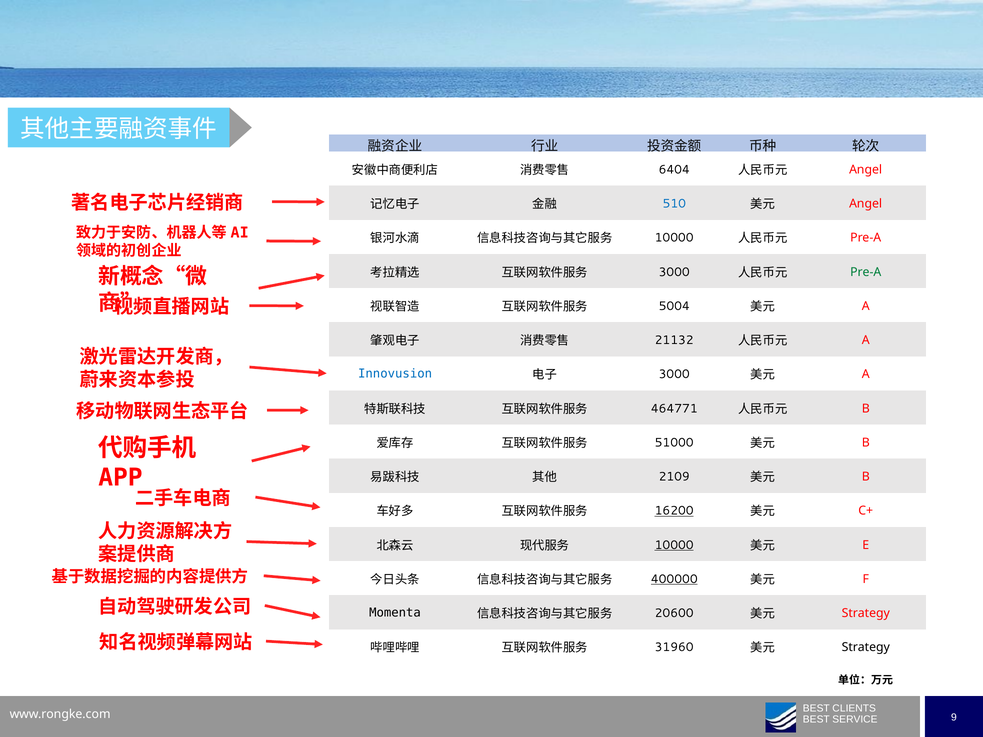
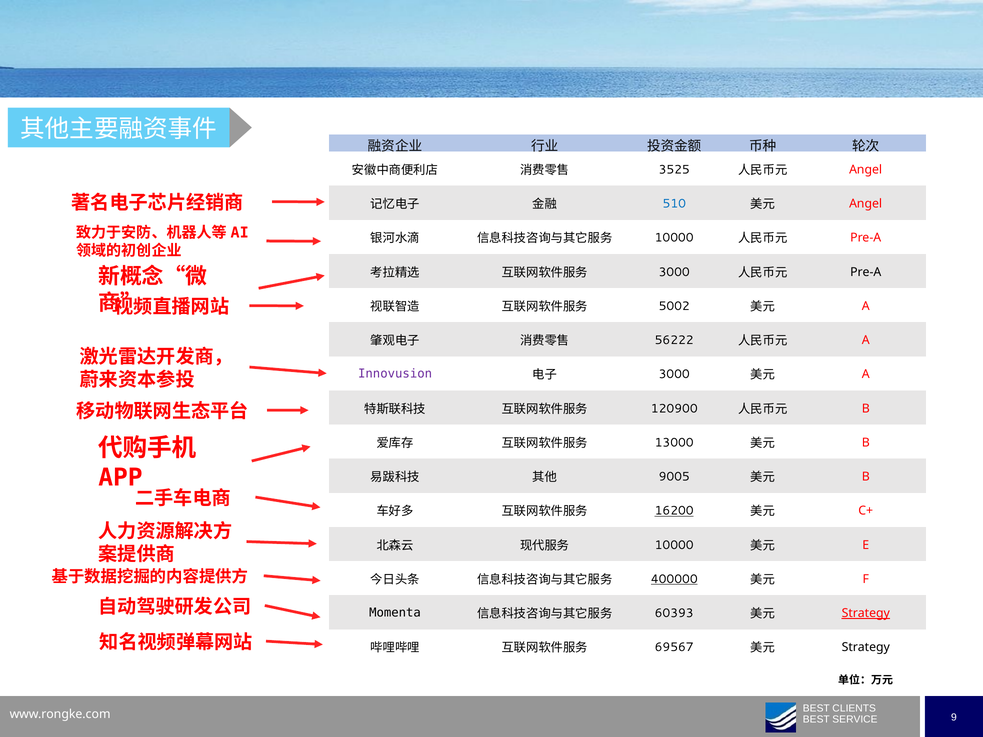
6404: 6404 -> 3525
Pre-A at (866, 272) colour: green -> black
5004: 5004 -> 5002
21132: 21132 -> 56222
Innovusion colour: blue -> purple
464771: 464771 -> 120900
51000: 51000 -> 13000
2109: 2109 -> 9005
10000 at (674, 545) underline: present -> none
20600: 20600 -> 60393
Strategy at (866, 613) underline: none -> present
31960: 31960 -> 69567
